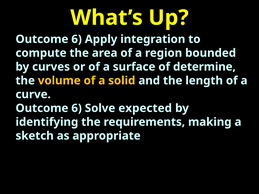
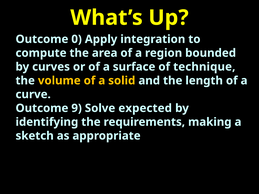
6 at (77, 39): 6 -> 0
determine: determine -> technique
6 at (77, 108): 6 -> 9
